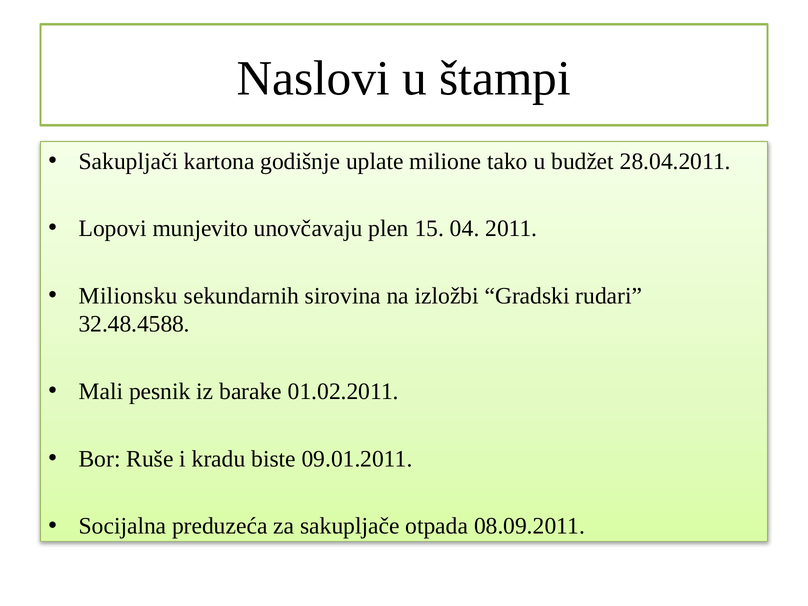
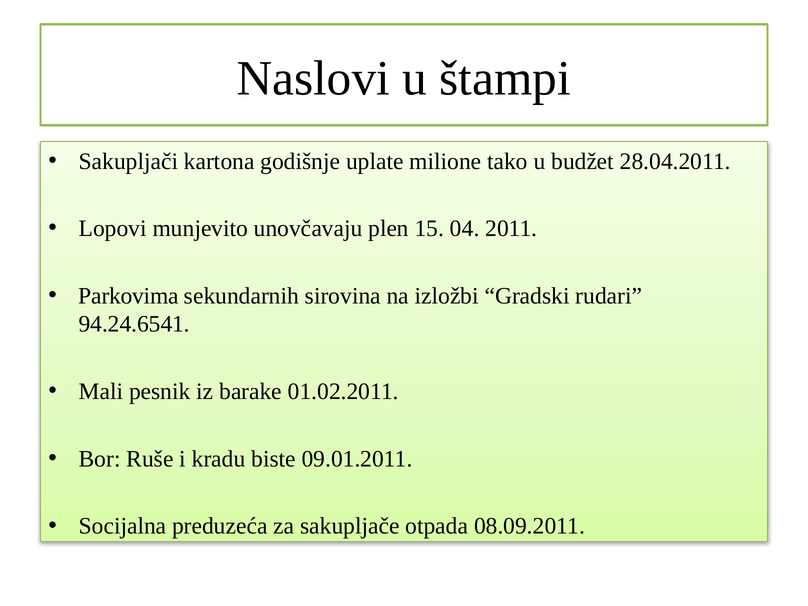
Milionsku: Milionsku -> Parkovima
32.48.4588: 32.48.4588 -> 94.24.6541
